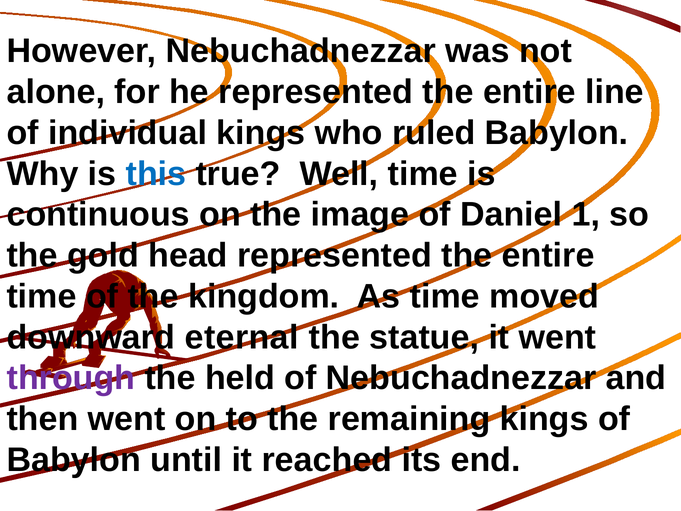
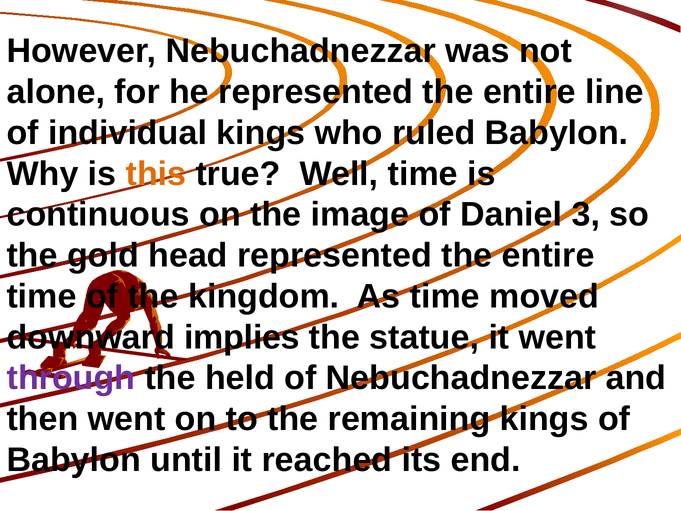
this colour: blue -> orange
1: 1 -> 3
eternal: eternal -> implies
